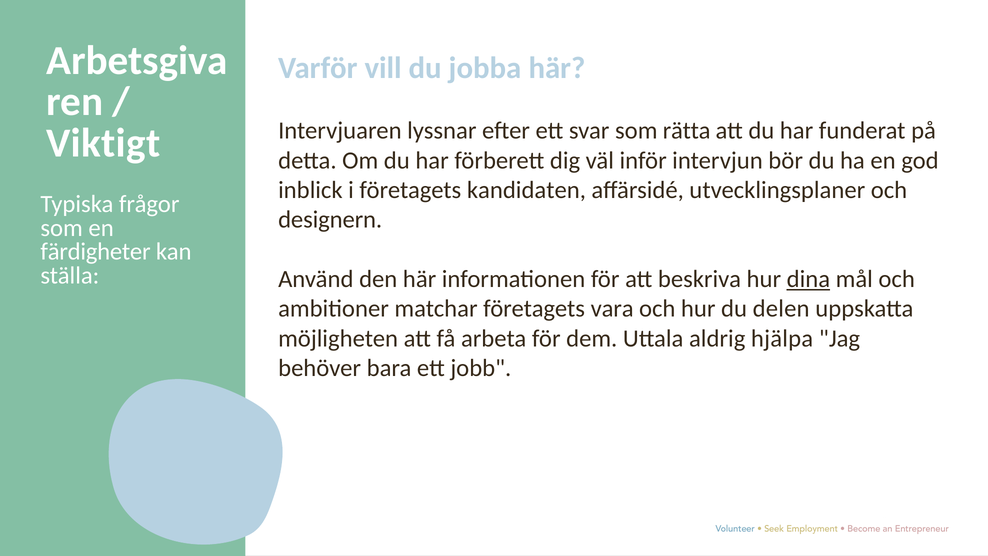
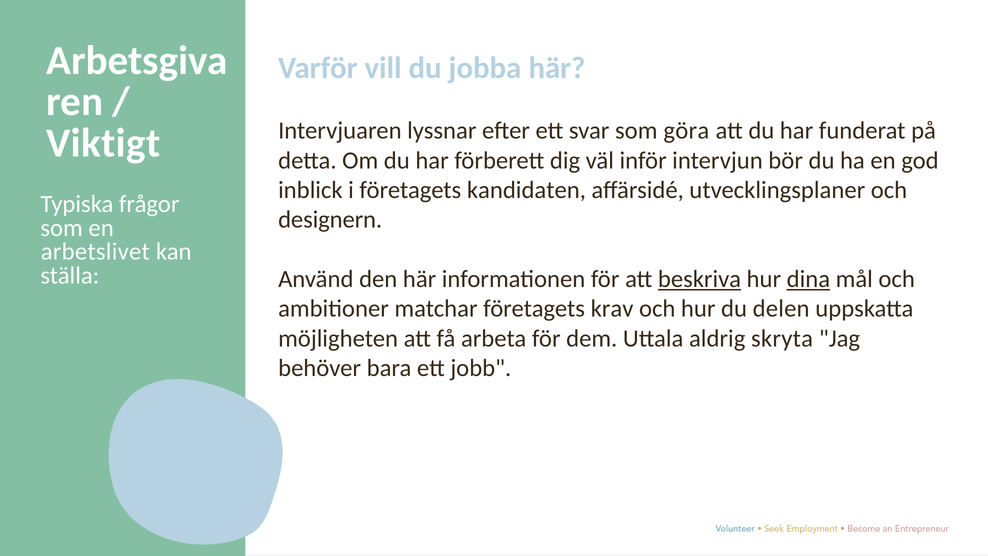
rätta: rätta -> göra
färdigheter: färdigheter -> arbetslivet
beskriva underline: none -> present
vara: vara -> krav
hjälpa: hjälpa -> skryta
